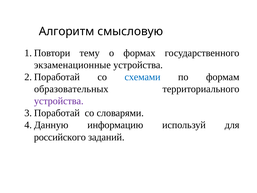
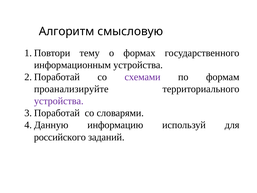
экзаменационные: экзаменационные -> информационным
схемами colour: blue -> purple
образовательных: образовательных -> проанализируйте
